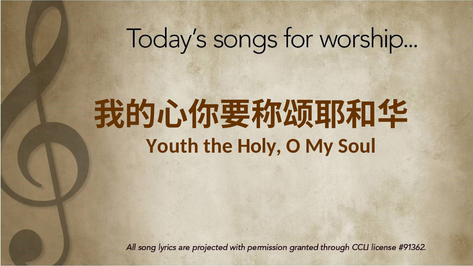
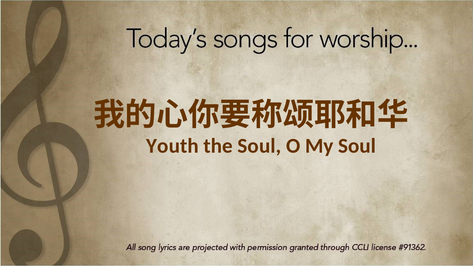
the Holy: Holy -> Soul
